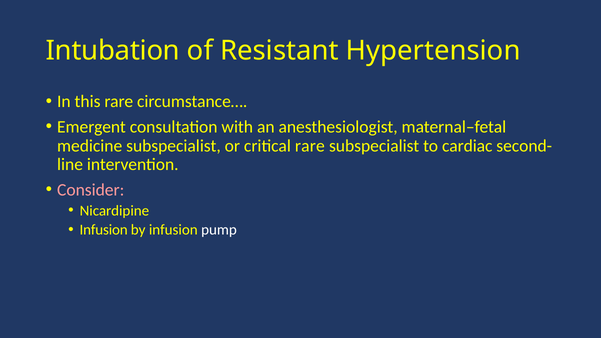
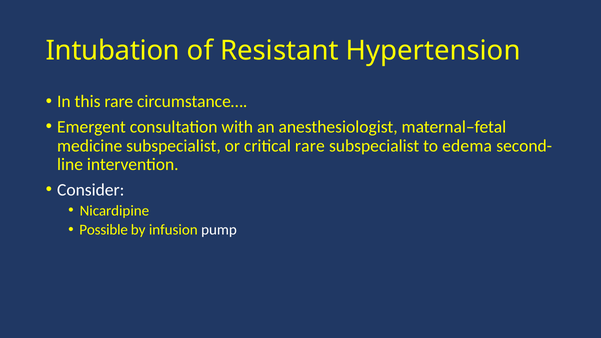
cardiac: cardiac -> edema
Consider colour: pink -> white
Infusion at (104, 230): Infusion -> Possible
